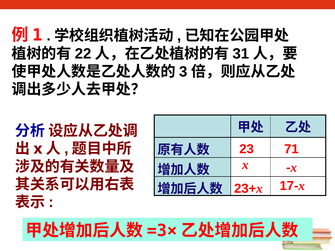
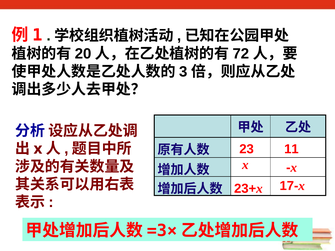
22: 22 -> 20
31: 31 -> 72
71: 71 -> 11
